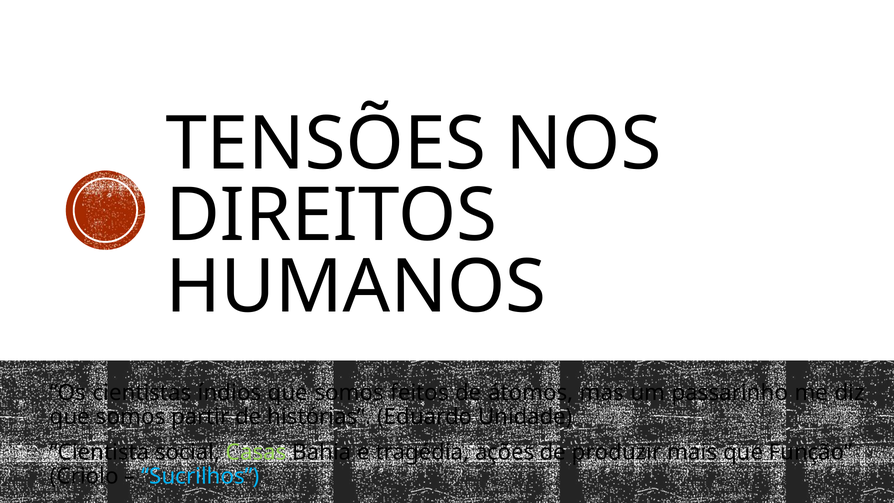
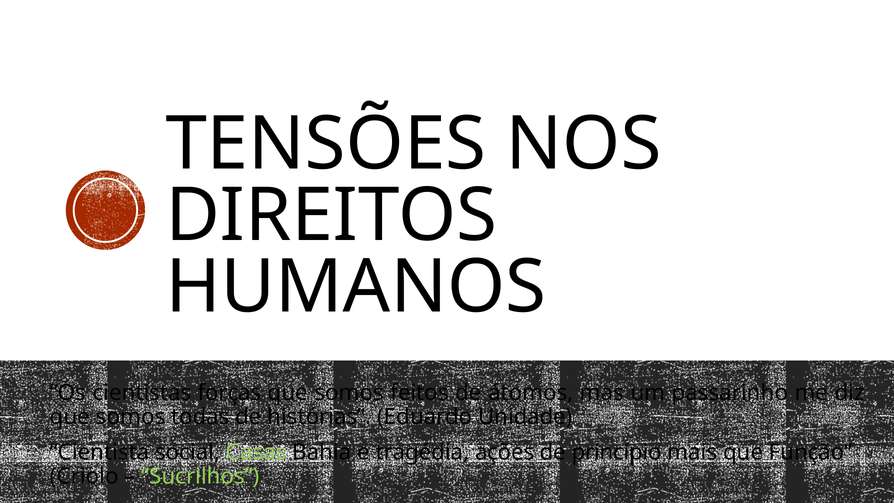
índios: índios -> forças
partir: partir -> todas
produzir: produzir -> princípio
Sucrilhos colour: light blue -> light green
